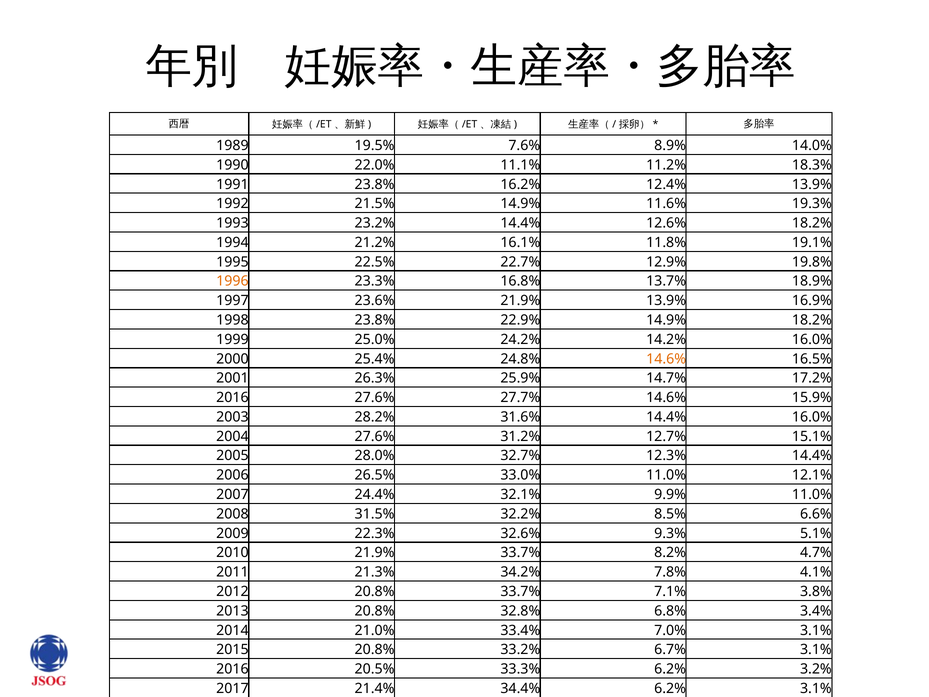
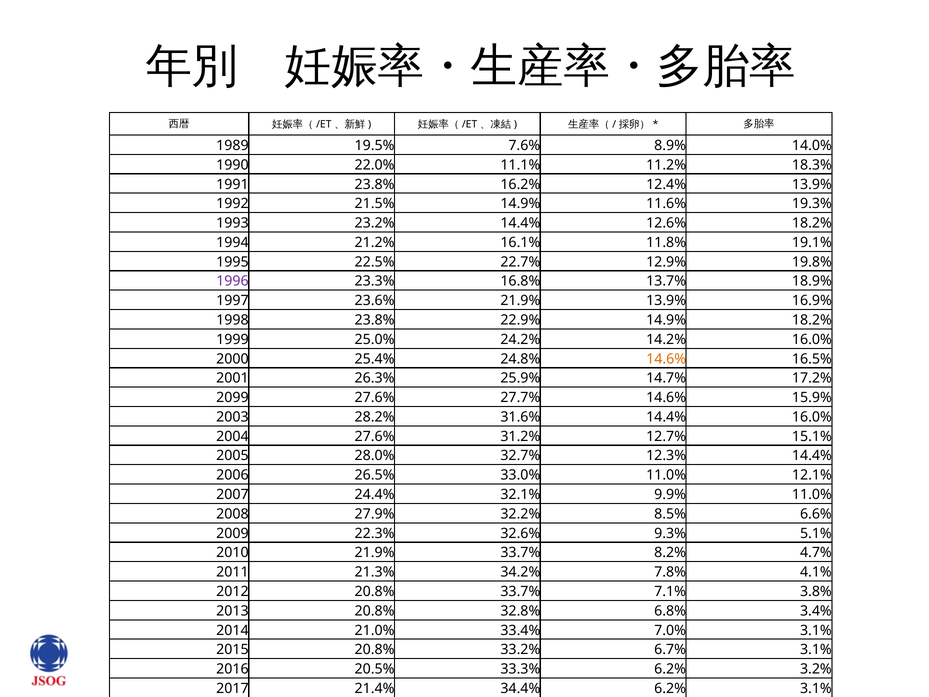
1996 colour: orange -> purple
2016 at (232, 397): 2016 -> 2099
31.5%: 31.5% -> 27.9%
